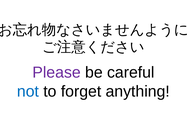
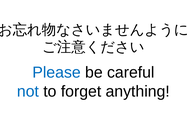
Please colour: purple -> blue
